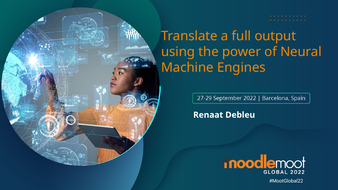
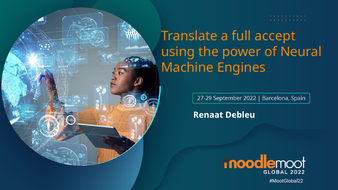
output: output -> accept
